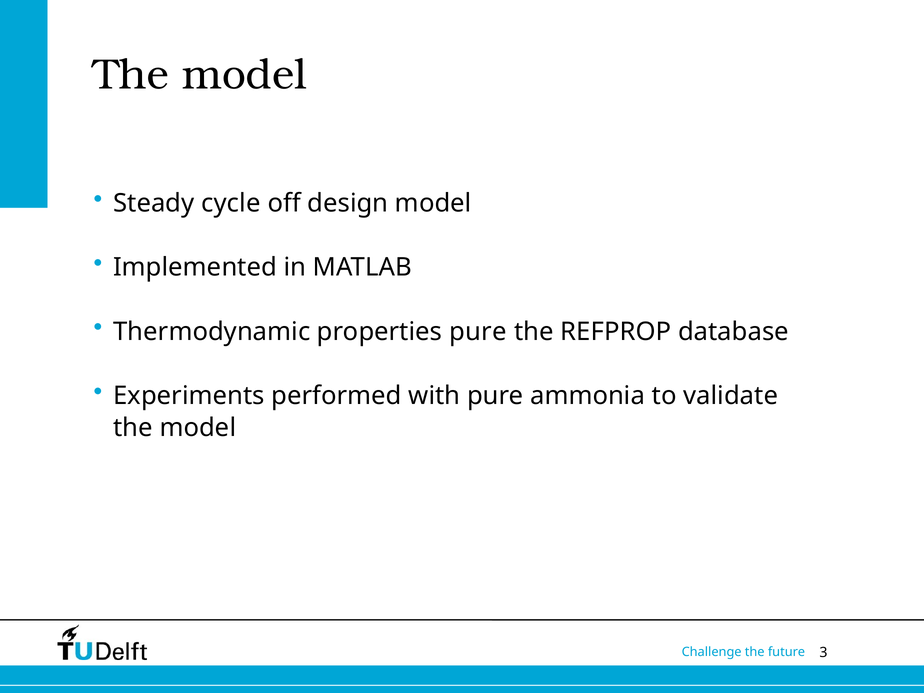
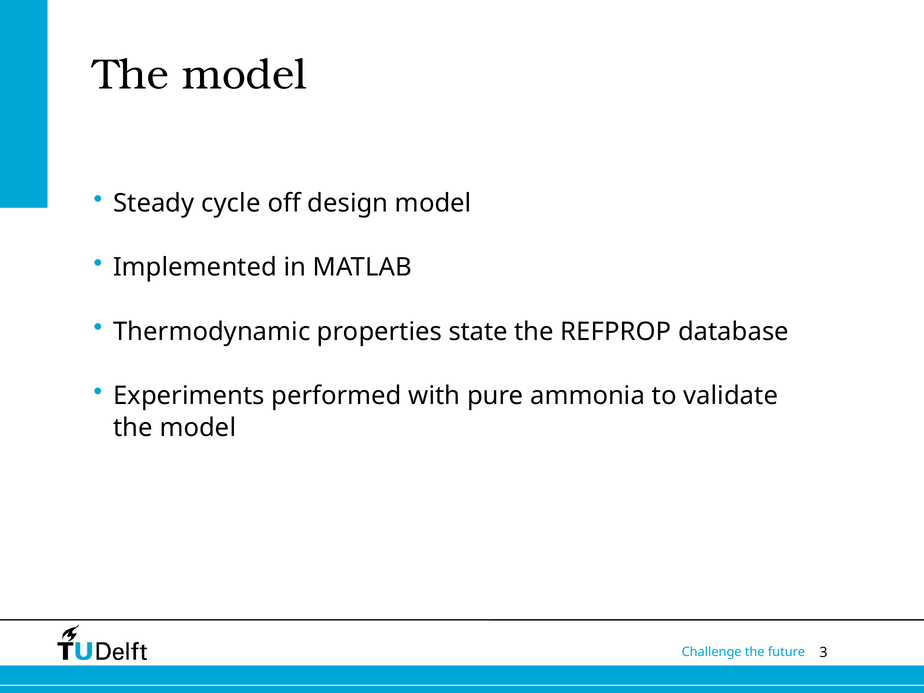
properties pure: pure -> state
